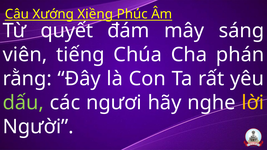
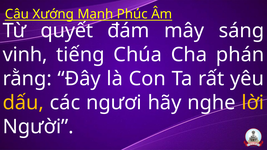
Xiềng: Xiềng -> Mạnh
viên: viên -> vinh
dấu colour: light green -> yellow
